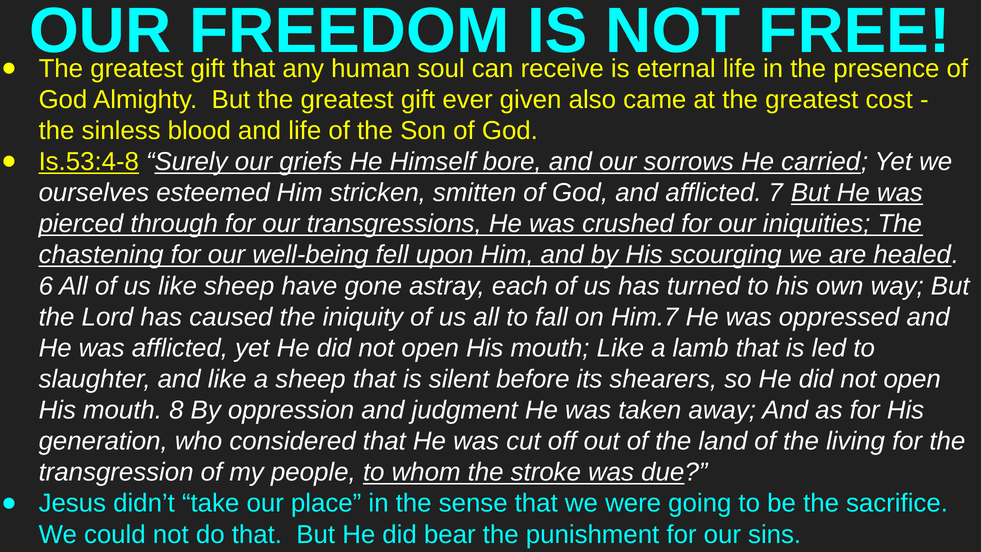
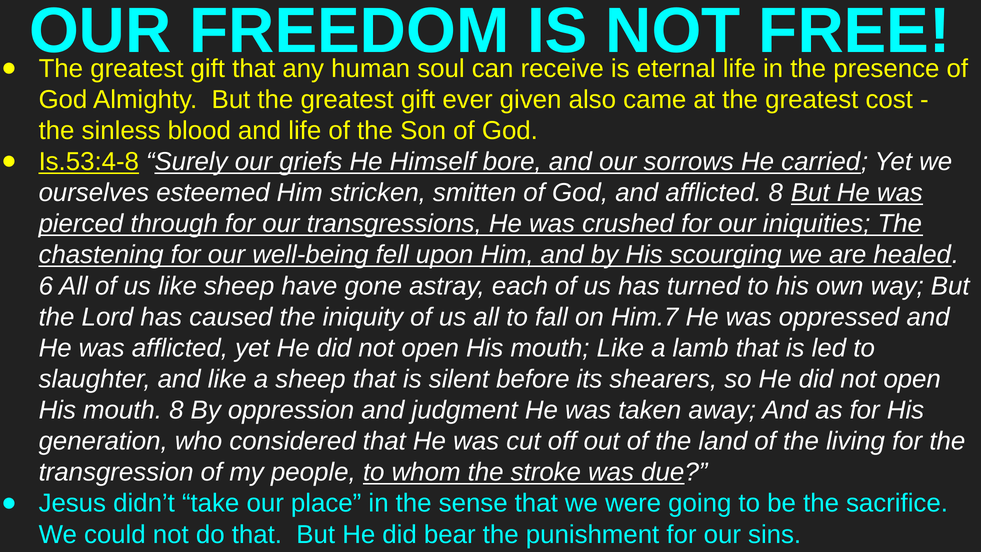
afflicted 7: 7 -> 8
